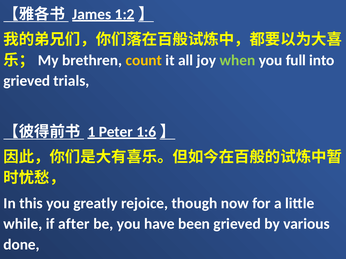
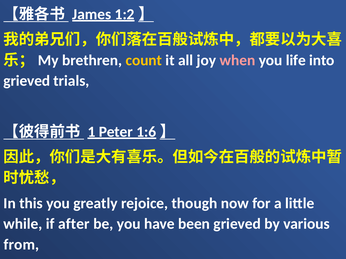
when colour: light green -> pink
full: full -> life
done: done -> from
